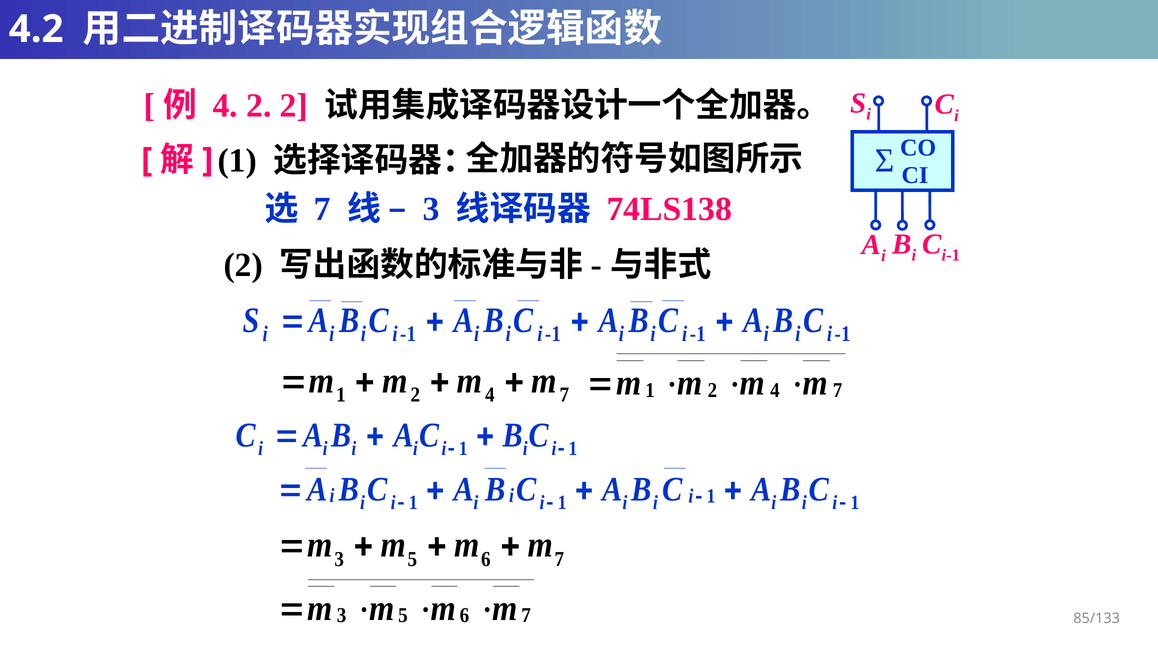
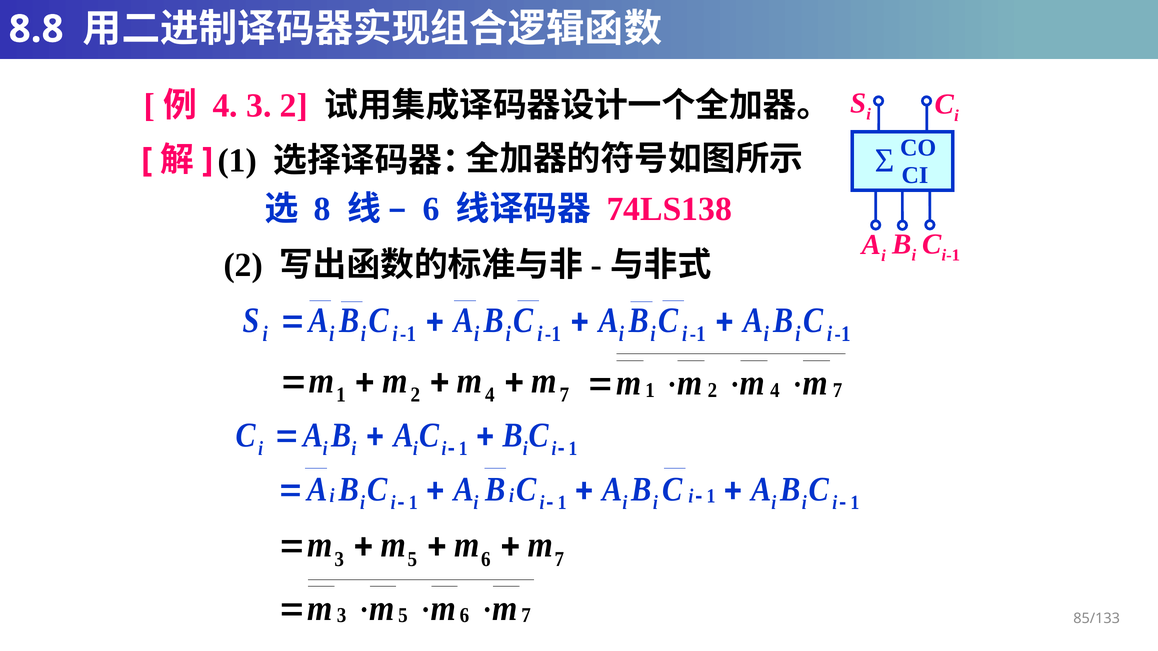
4.2: 4.2 -> 8.8
2 at (259, 106): 2 -> 3
7 at (322, 209): 7 -> 8
3 at (431, 209): 3 -> 6
